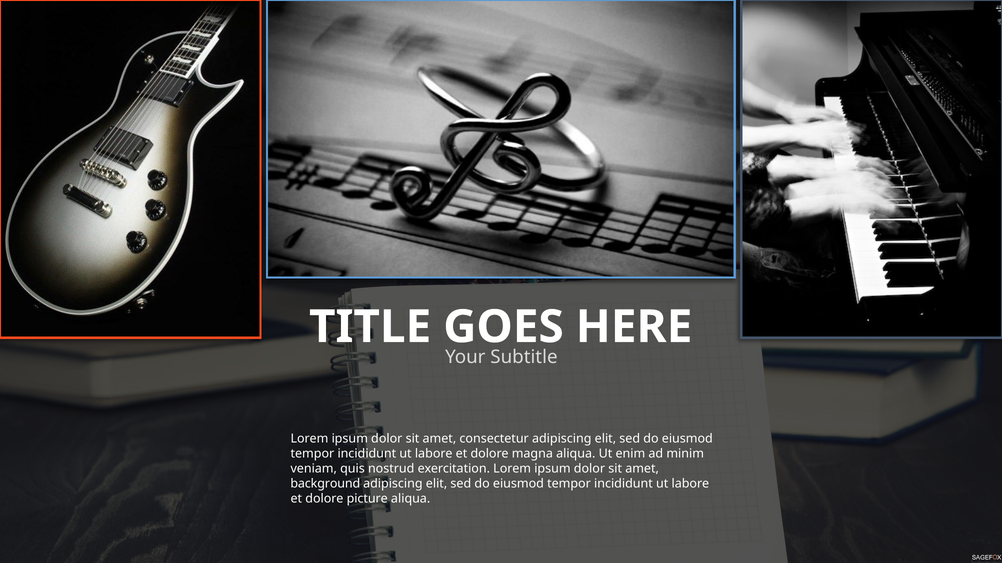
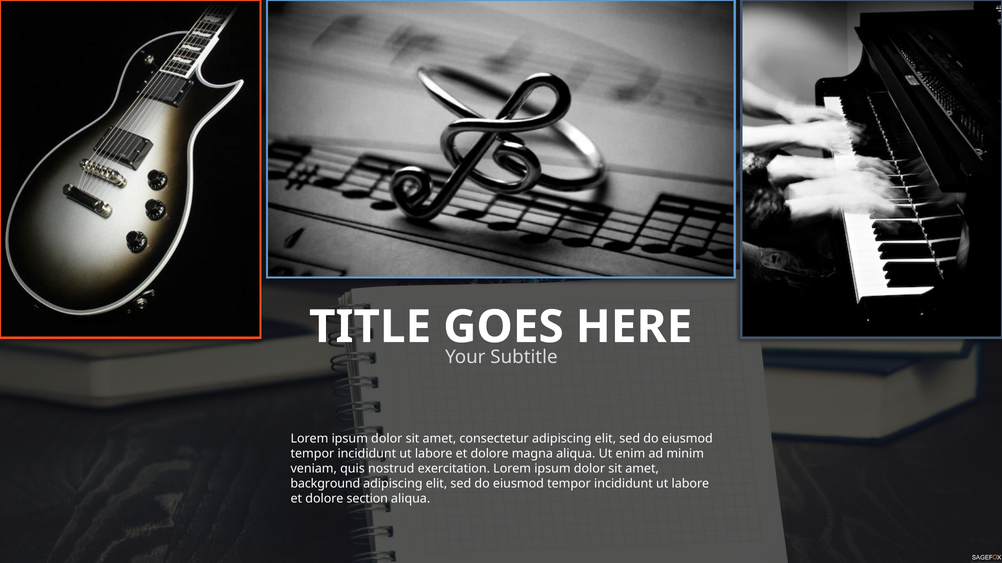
picture: picture -> section
